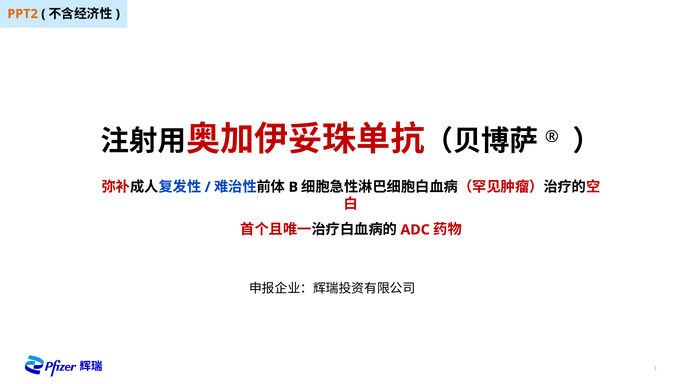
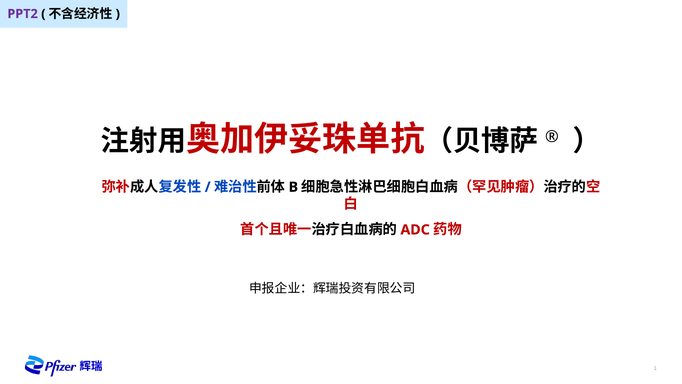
PPT2 colour: orange -> purple
